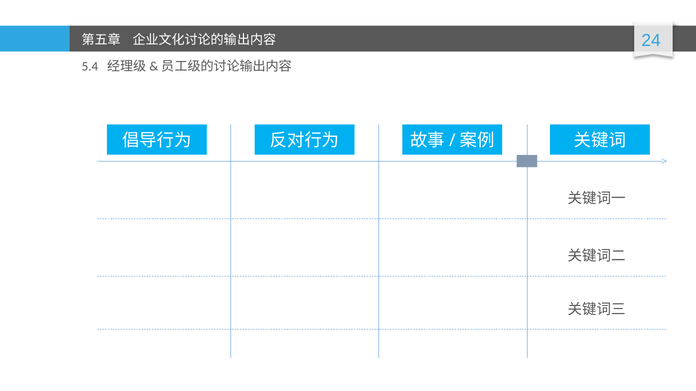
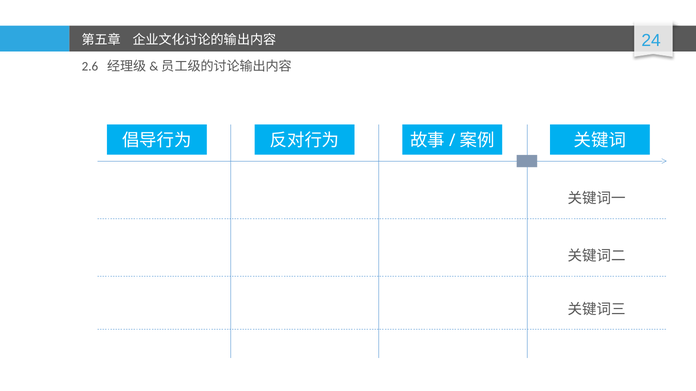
5.4: 5.4 -> 2.6
